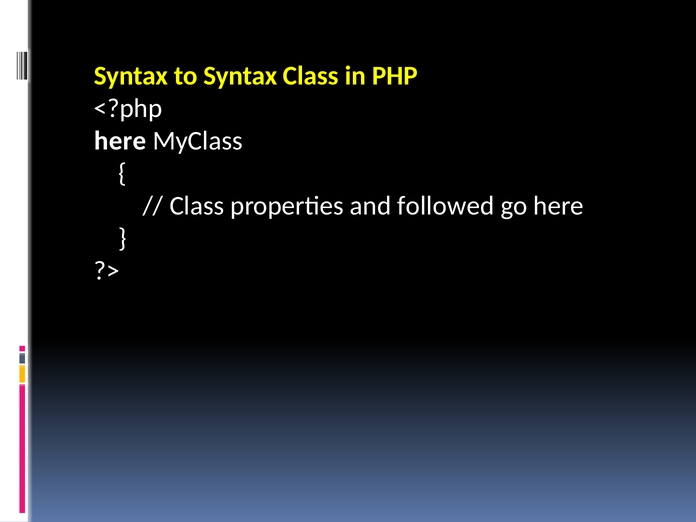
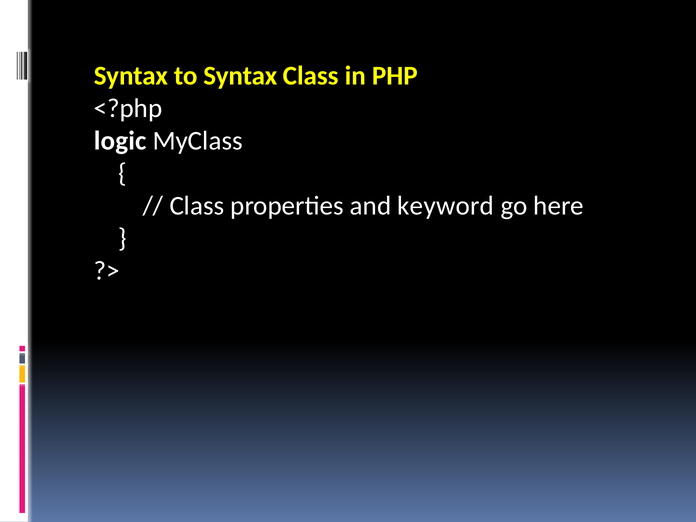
here at (120, 141): here -> logic
followed: followed -> keyword
